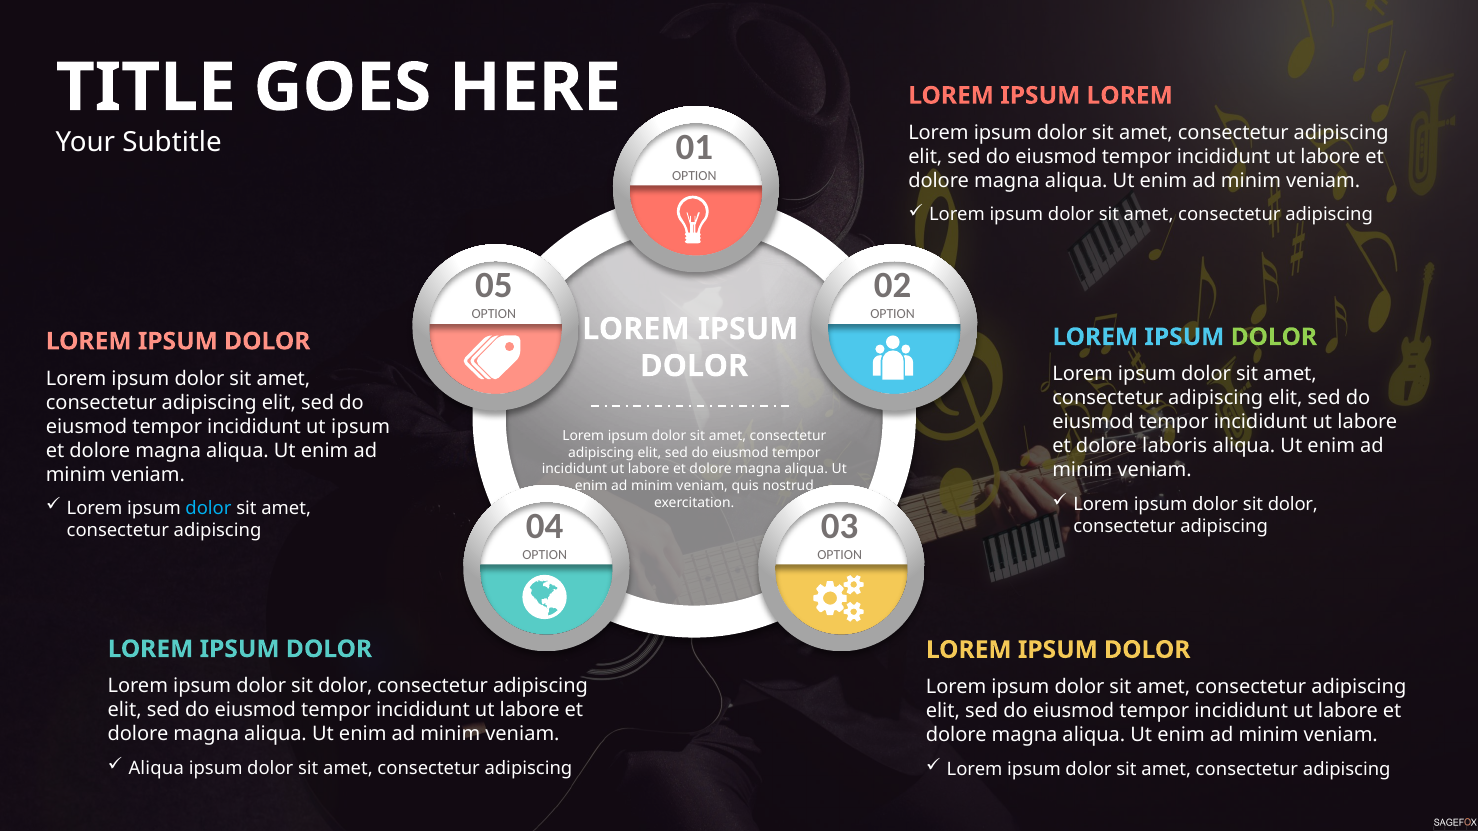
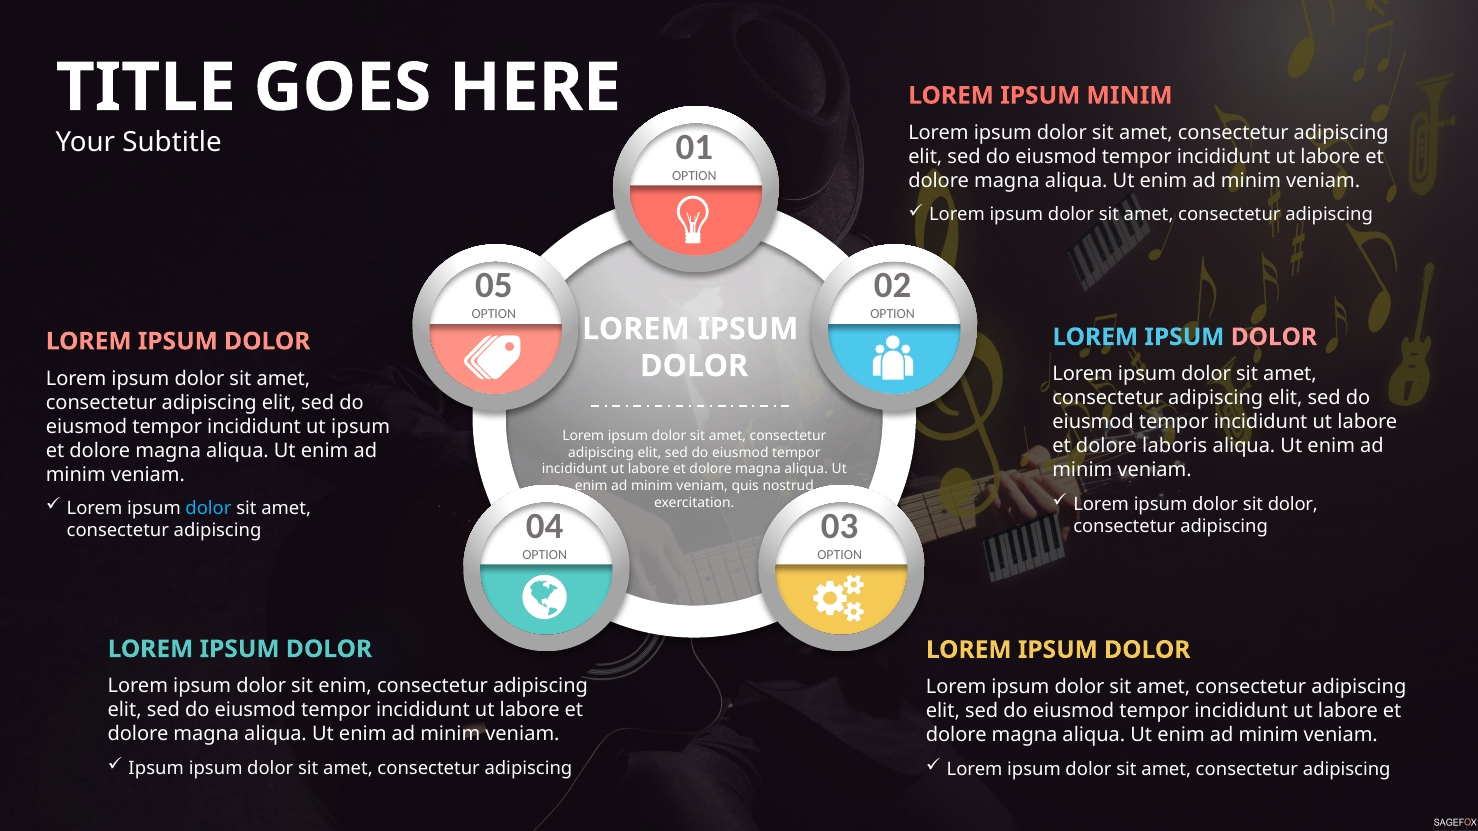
IPSUM LOREM: LOREM -> MINIM
DOLOR at (1274, 337) colour: light green -> pink
dolor at (345, 687): dolor -> enim
Aliqua at (156, 769): Aliqua -> Ipsum
